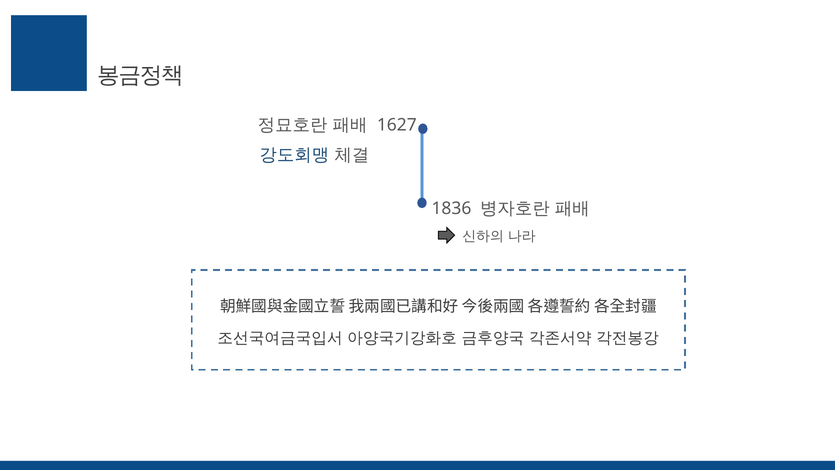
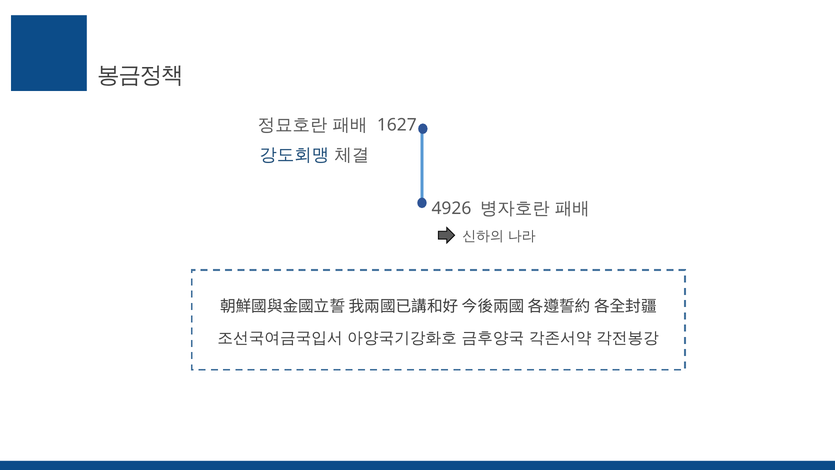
1836: 1836 -> 4926
